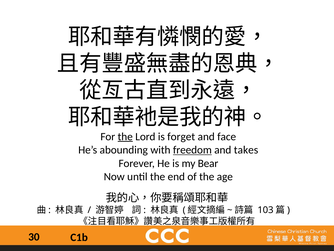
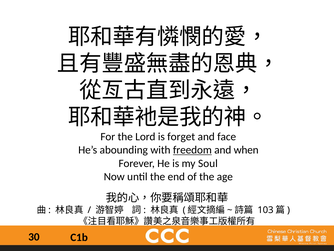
the at (125, 136) underline: present -> none
takes: takes -> when
Bear: Bear -> Soul
